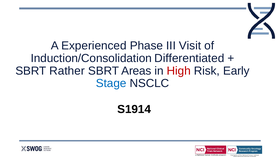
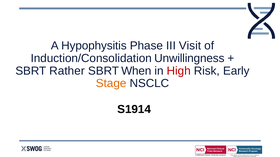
Experienced: Experienced -> Hypophysitis
Differentiated: Differentiated -> Unwillingness
Areas: Areas -> When
Stage colour: blue -> orange
